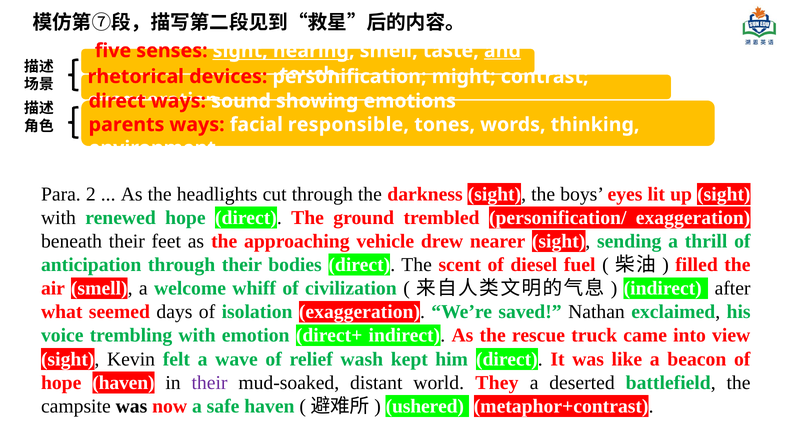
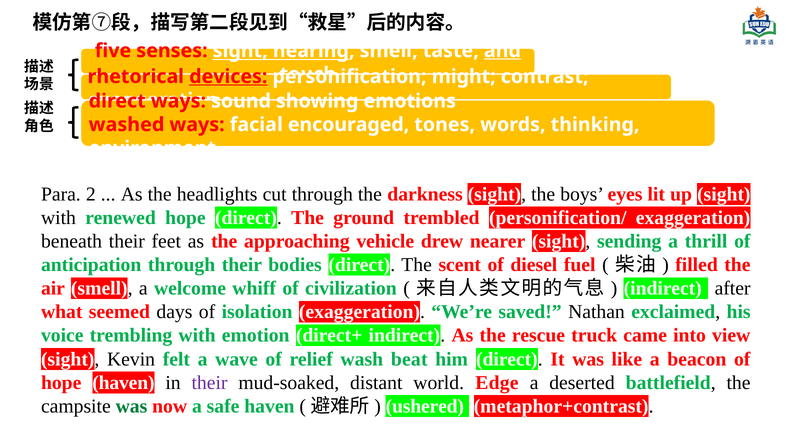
devices underline: none -> present
parents: parents -> washed
responsible: responsible -> encouraged
kept: kept -> beat
They: They -> Edge
was at (131, 406) colour: black -> green
